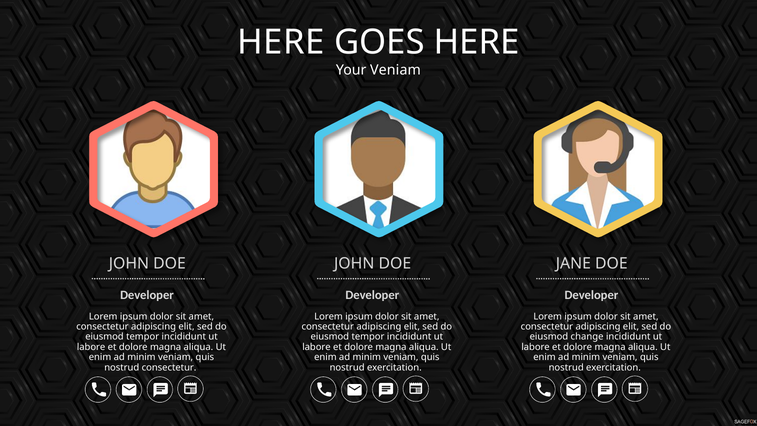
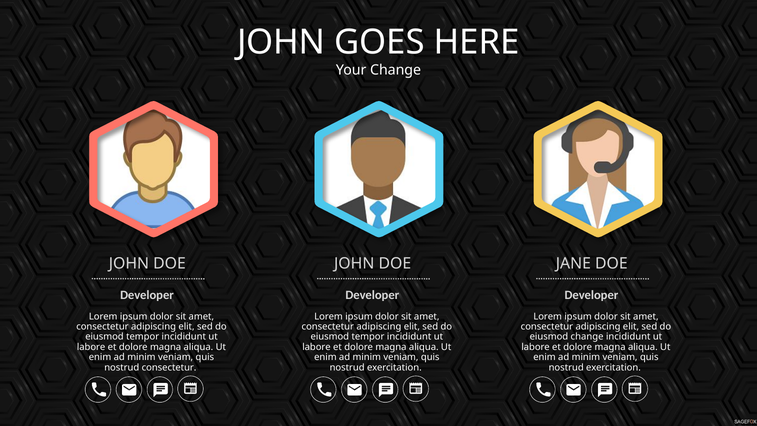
HERE at (281, 42): HERE -> JOHN
Your Veniam: Veniam -> Change
